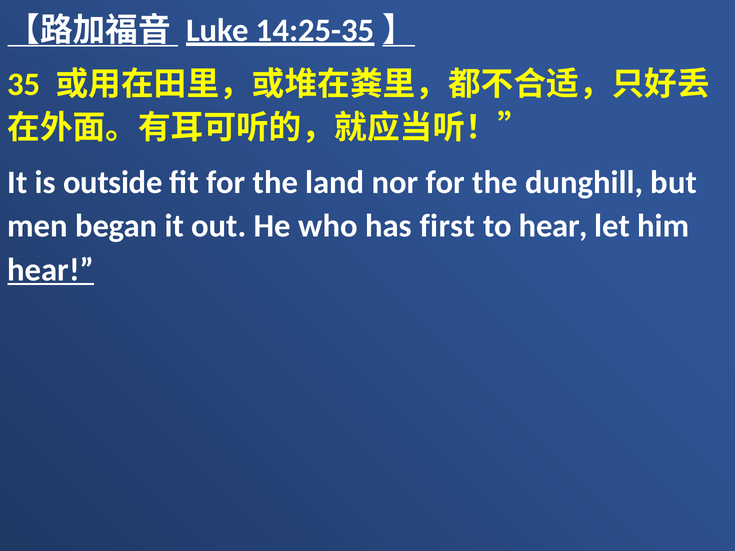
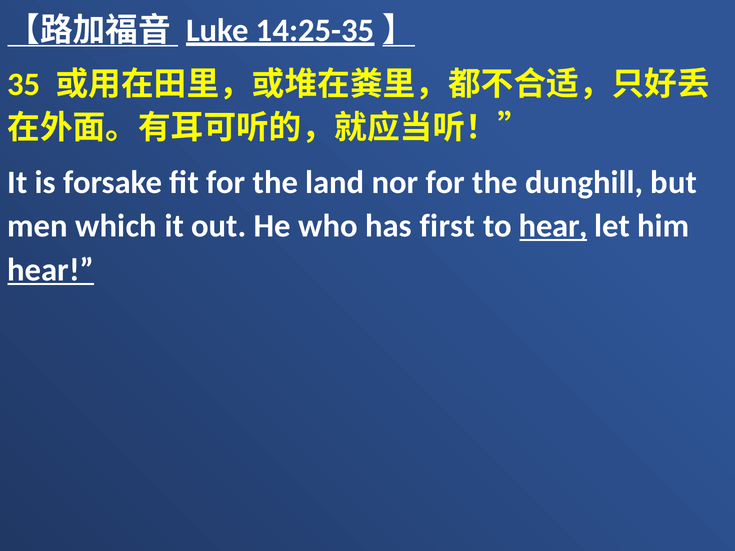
outside: outside -> forsake
began: began -> which
hear at (553, 226) underline: none -> present
